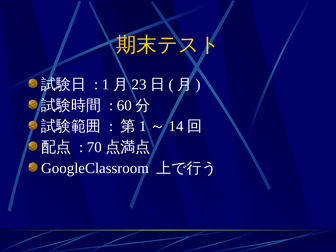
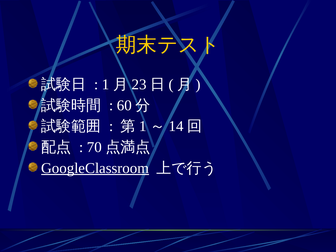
GoogleClassroom underline: none -> present
